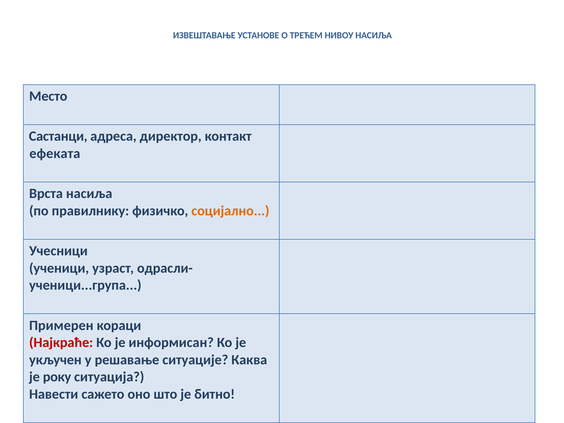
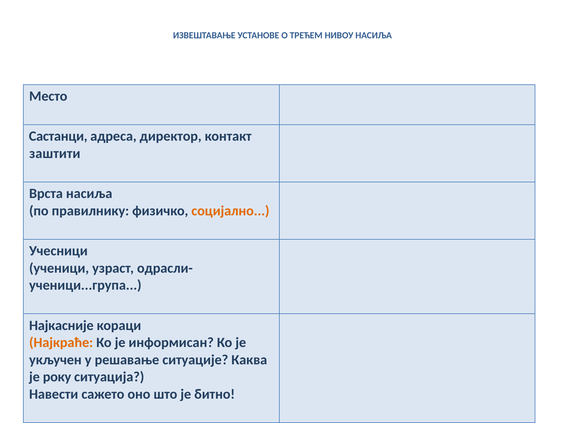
ефеката: ефеката -> заштити
Примерен: Примерен -> Најкасније
Најкраће colour: red -> orange
